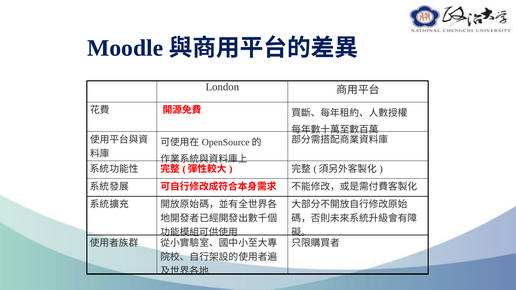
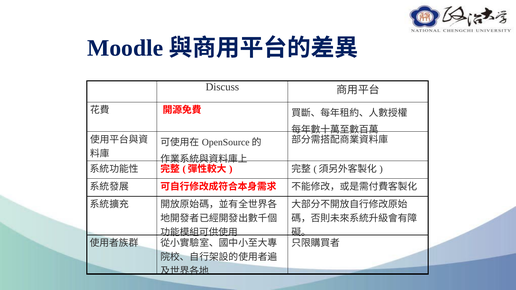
London: London -> Discuss
